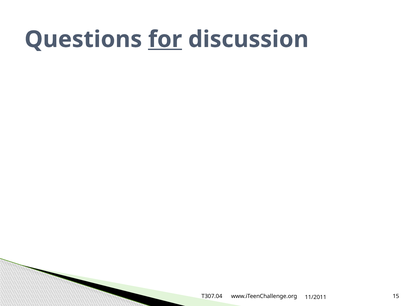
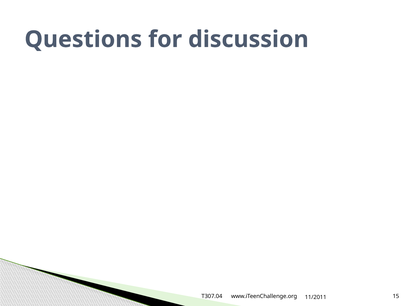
for underline: present -> none
